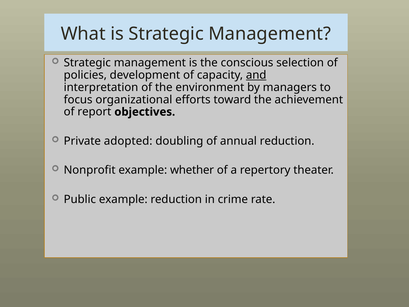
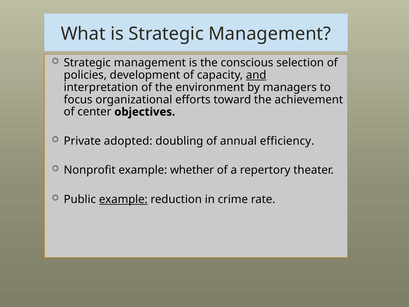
report: report -> center
annual reduction: reduction -> efficiency
example at (123, 199) underline: none -> present
